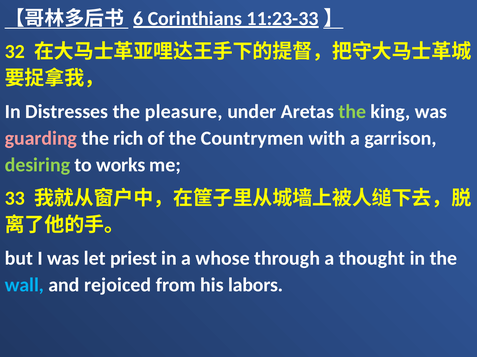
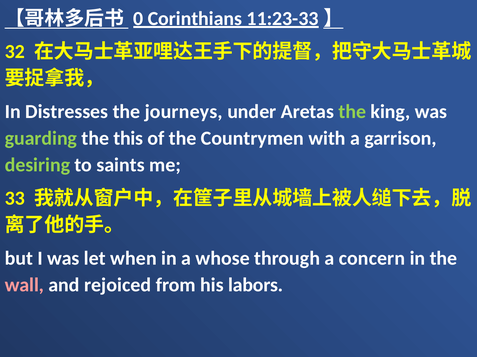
6: 6 -> 0
pleasure: pleasure -> journeys
guarding colour: pink -> light green
rich: rich -> this
works: works -> saints
priest: priest -> when
thought: thought -> concern
wall colour: light blue -> pink
